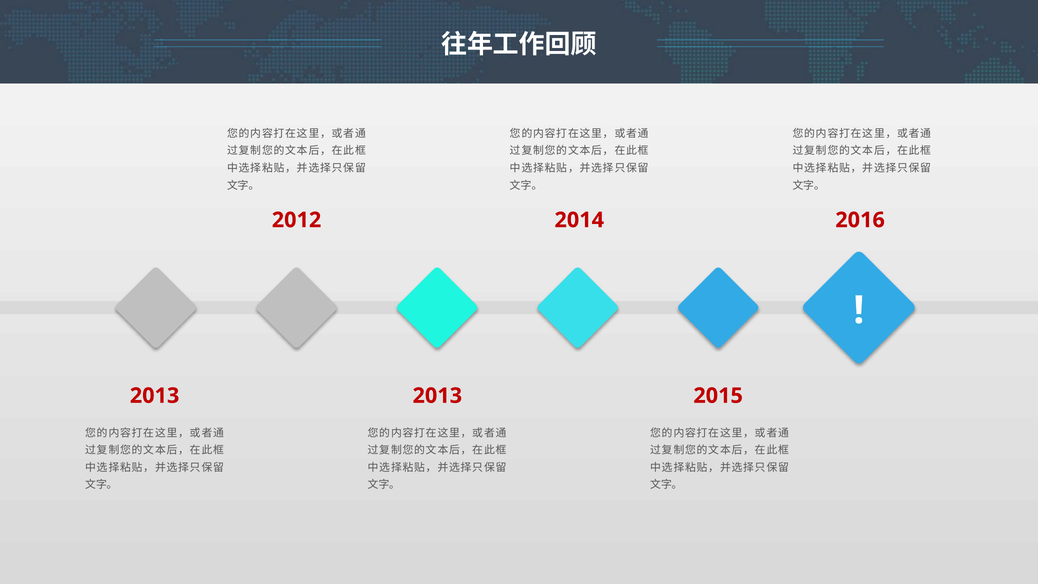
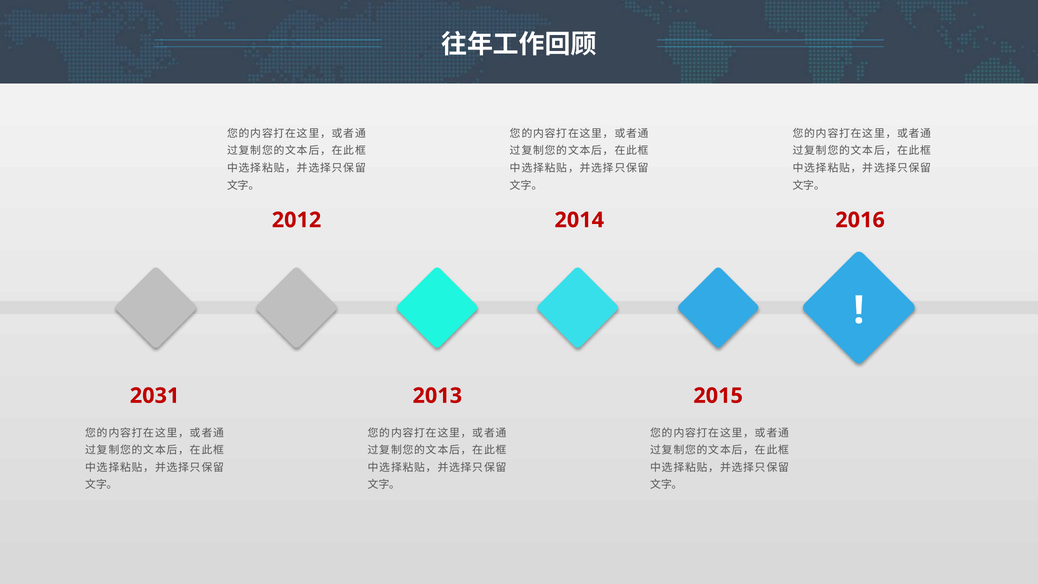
2013 at (155, 396): 2013 -> 2031
